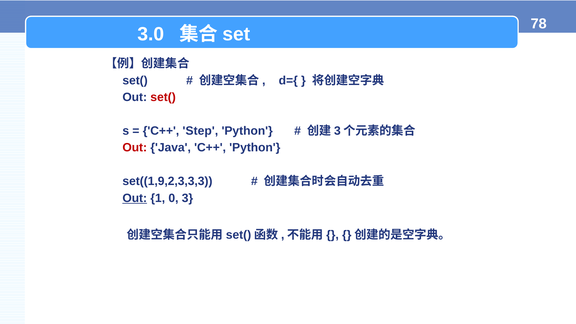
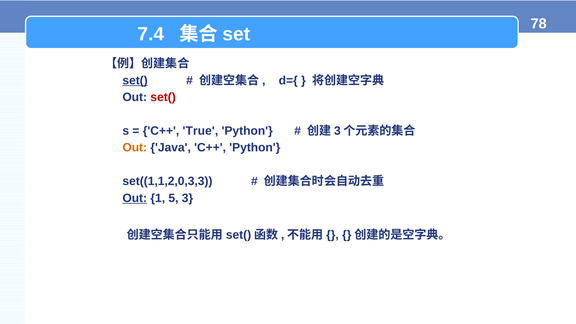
3.0: 3.0 -> 7.4
set( at (135, 80) underline: none -> present
Step: Step -> True
Out at (135, 148) colour: red -> orange
set((1,9,2,3,3,3: set((1,9,2,3,3,3 -> set((1,1,2,0,3,3
0: 0 -> 5
